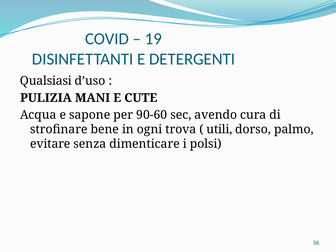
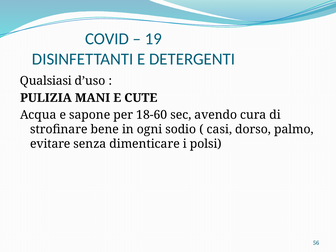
90-60: 90-60 -> 18-60
trova: trova -> sodio
utili: utili -> casi
